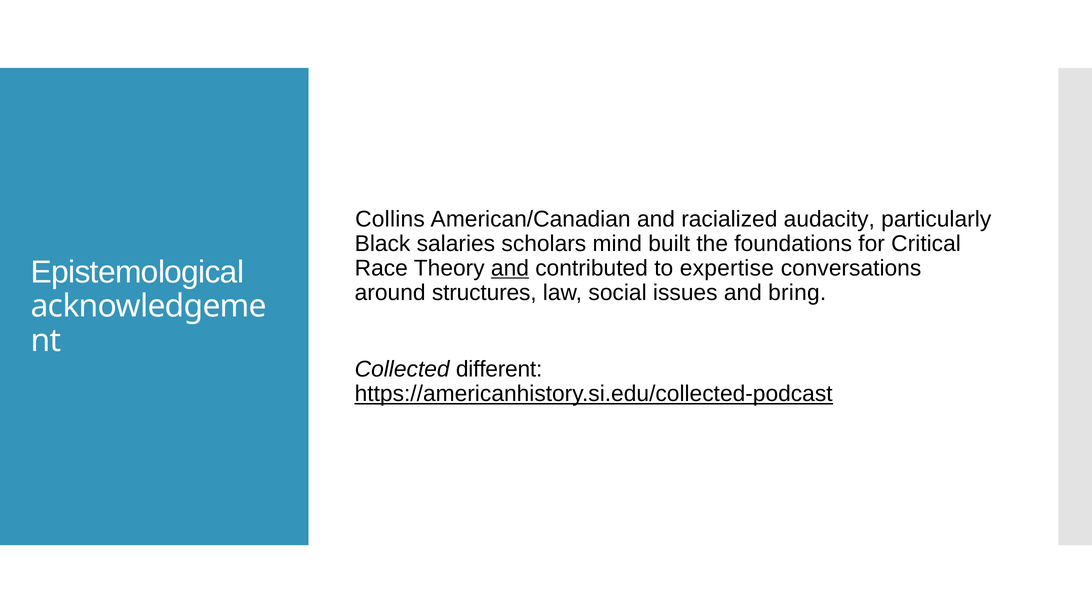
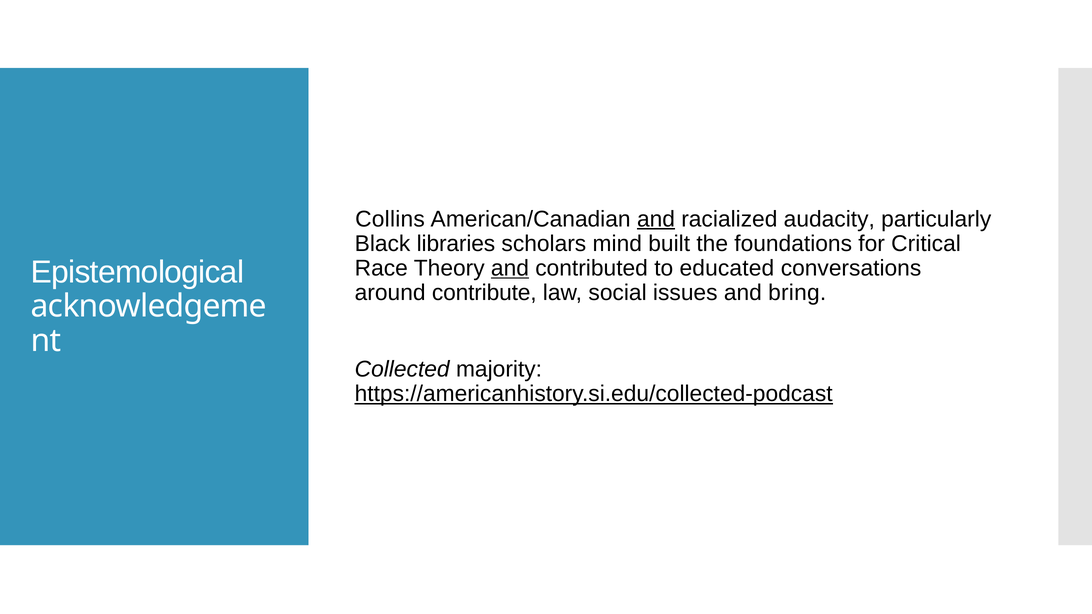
and at (656, 219) underline: none -> present
salaries: salaries -> libraries
expertise: expertise -> educated
structures: structures -> contribute
different: different -> majority
